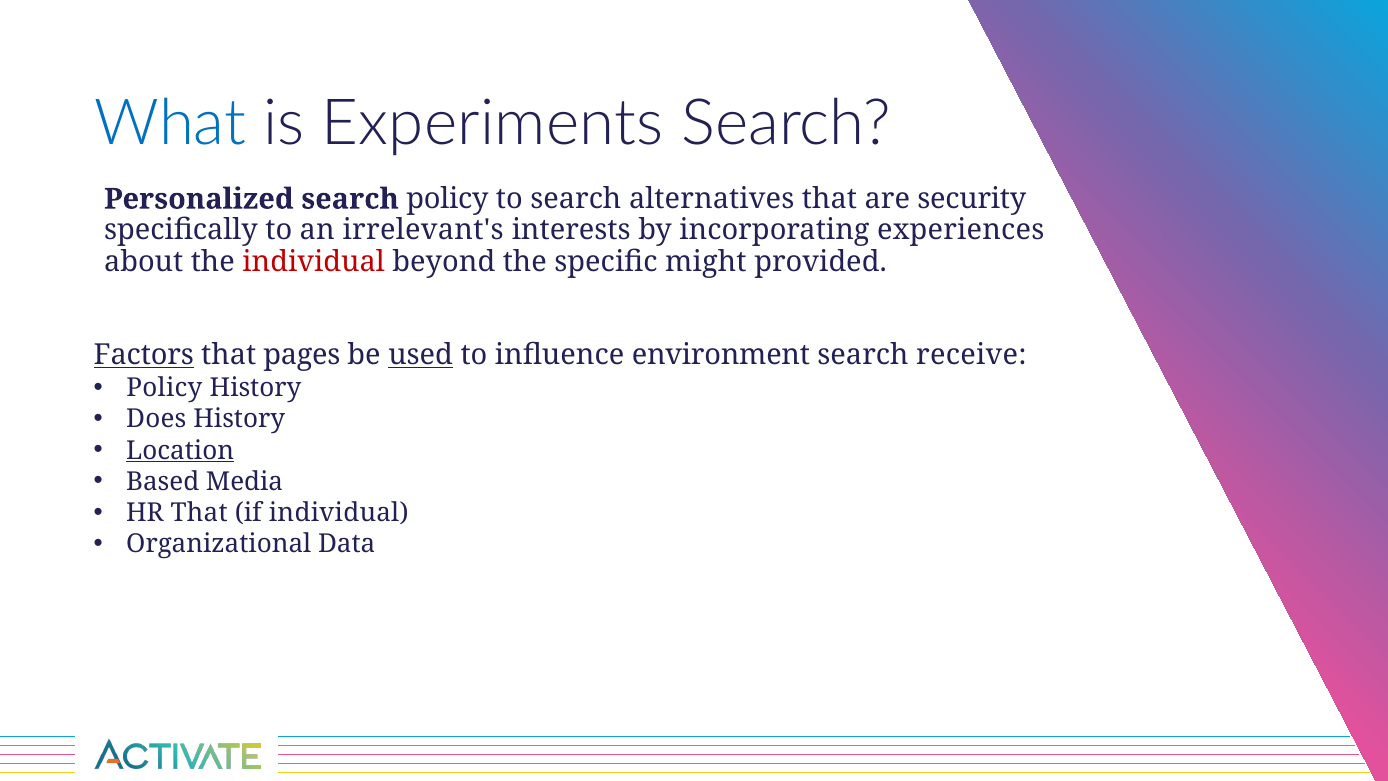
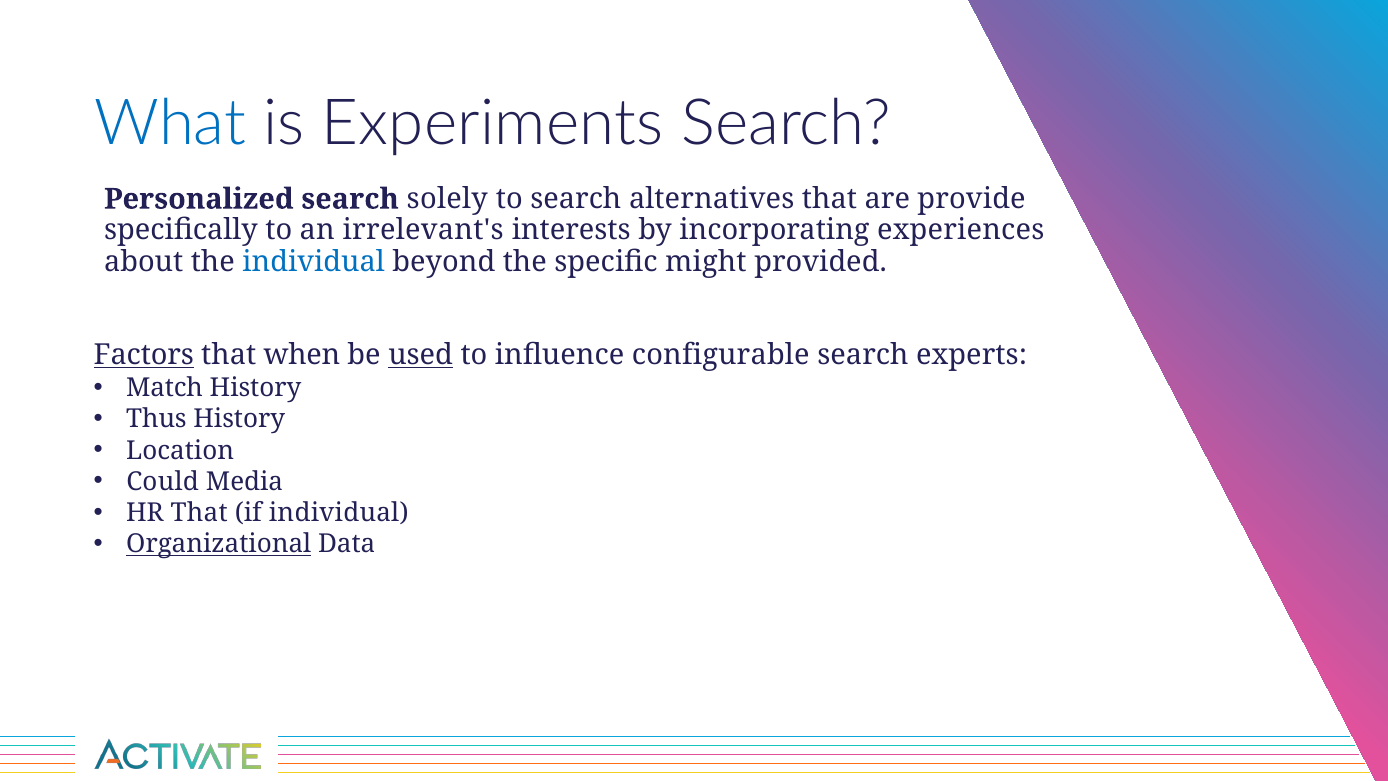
search policy: policy -> solely
security: security -> provide
individual at (314, 261) colour: red -> blue
pages: pages -> when
environment: environment -> configurable
receive: receive -> experts
Policy at (164, 388): Policy -> Match
Does: Does -> Thus
Location underline: present -> none
Based: Based -> Could
Organizational underline: none -> present
